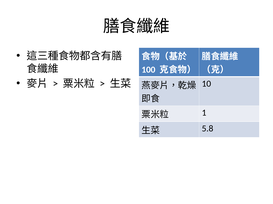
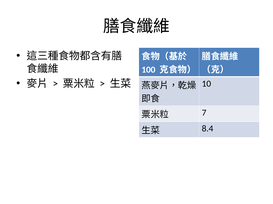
1: 1 -> 7
5.8: 5.8 -> 8.4
